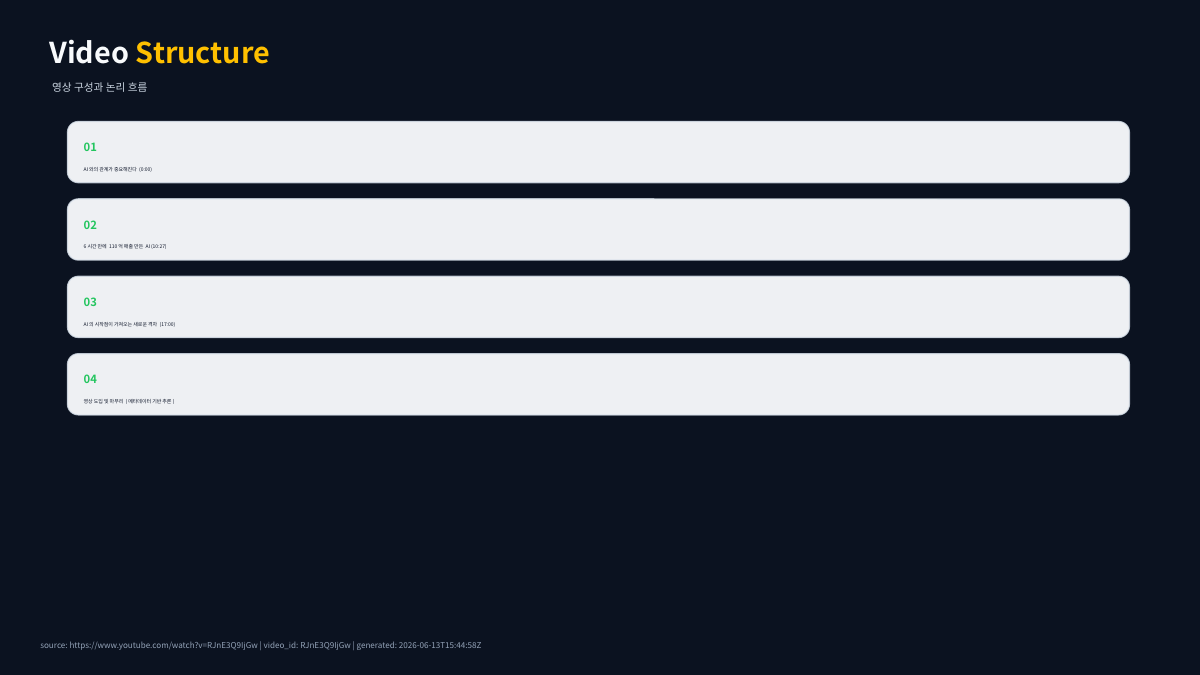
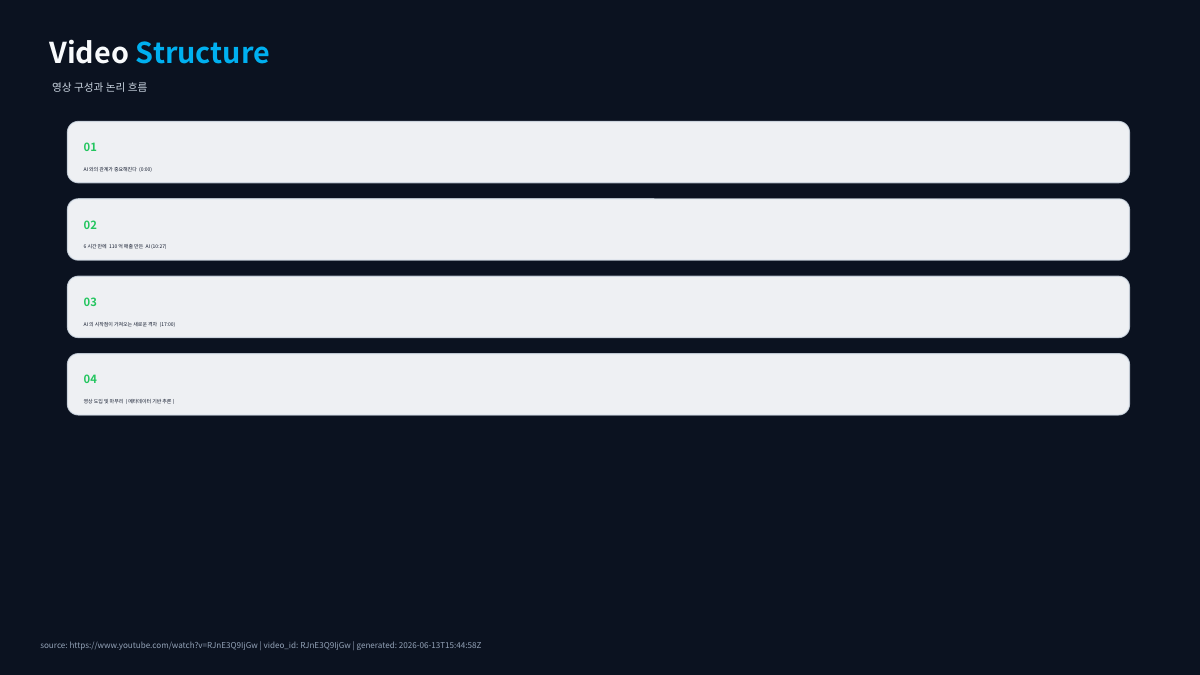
Structure colour: yellow -> light blue
